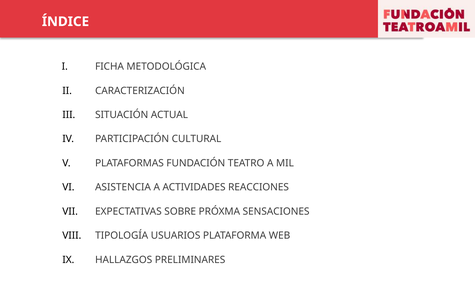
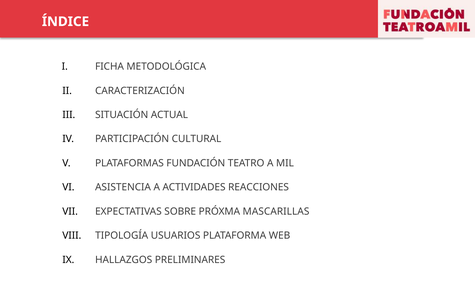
SENSACIONES: SENSACIONES -> MASCARILLAS
